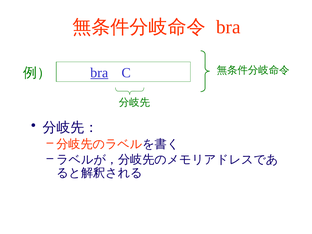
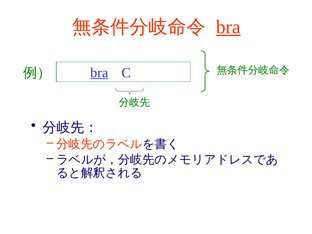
bra at (228, 27) underline: none -> present
